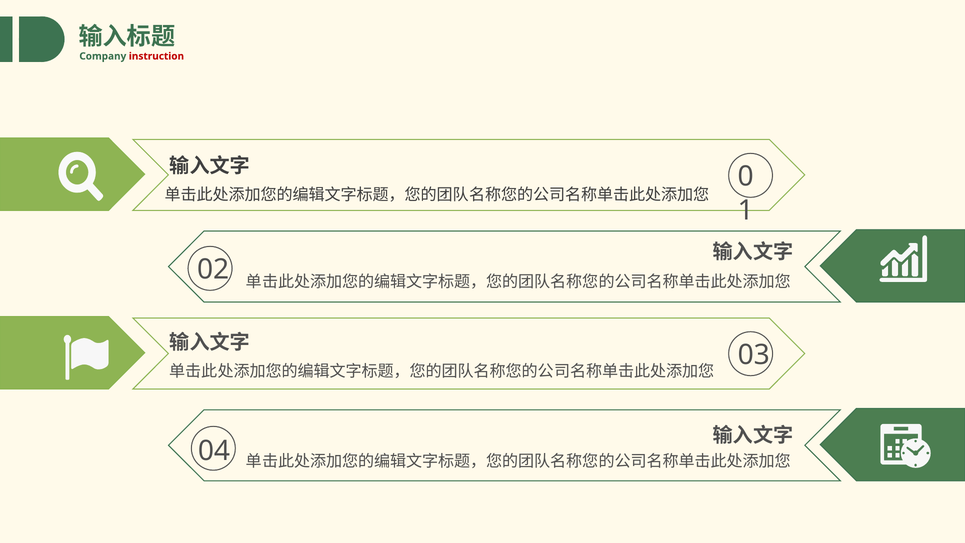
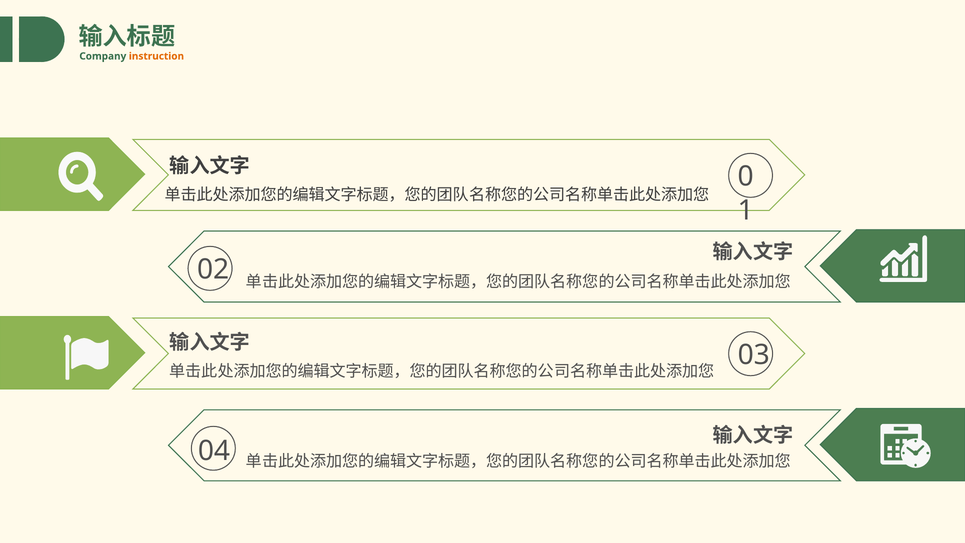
instruction colour: red -> orange
